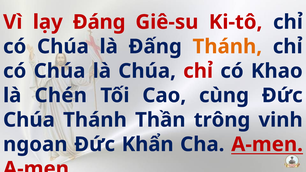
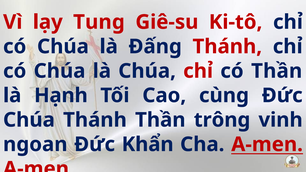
Đáng: Đáng -> Tung
Thánh at (227, 47) colour: orange -> red
có Khao: Khao -> Thần
Chén: Chén -> Hạnh
